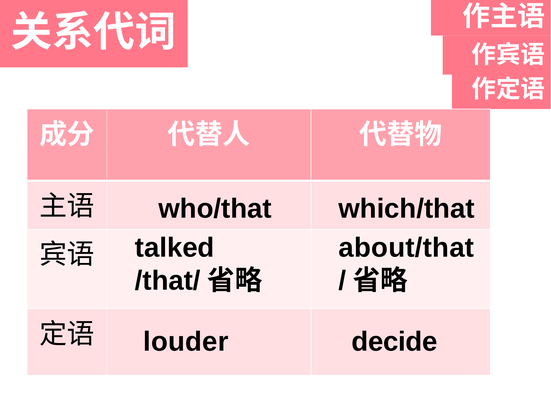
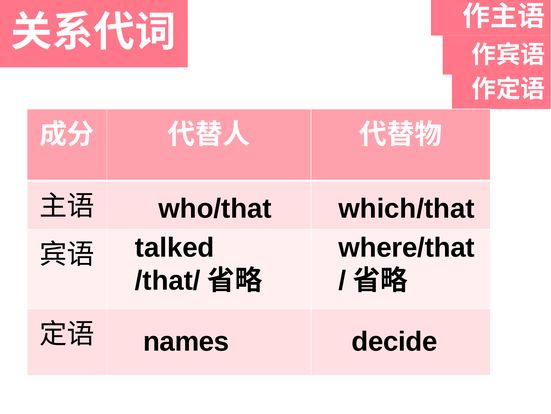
about/that: about/that -> where/that
louder: louder -> names
